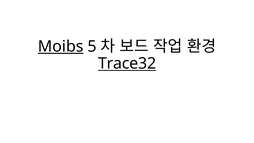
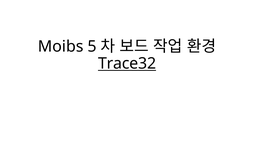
Moibs underline: present -> none
